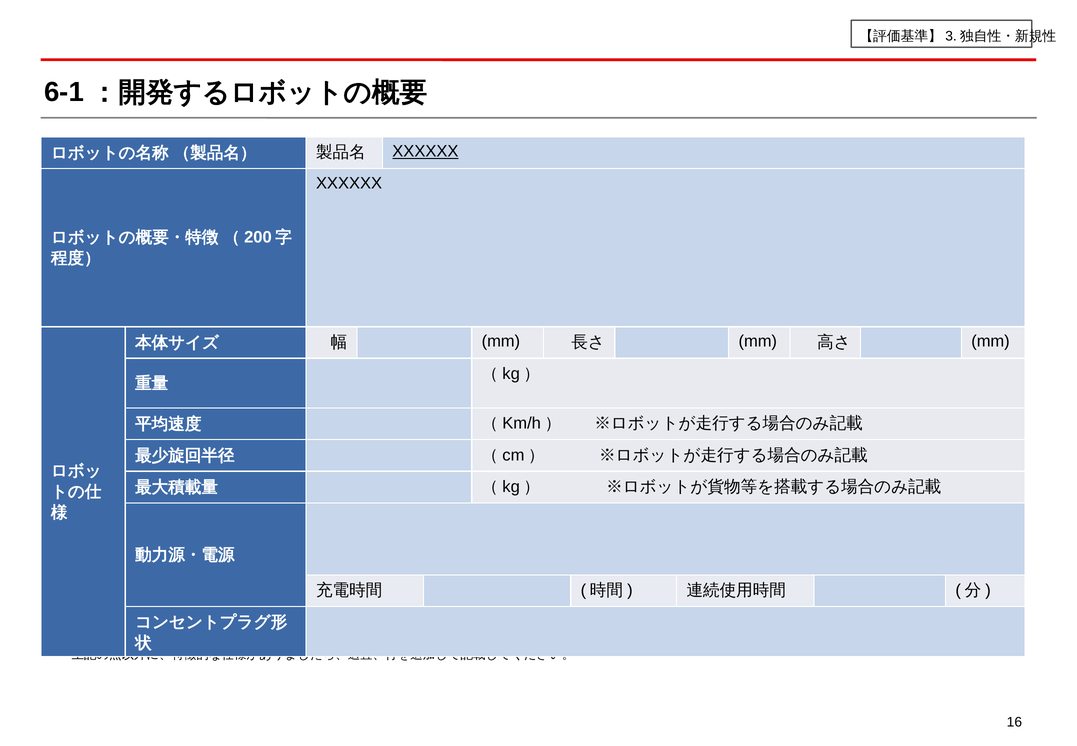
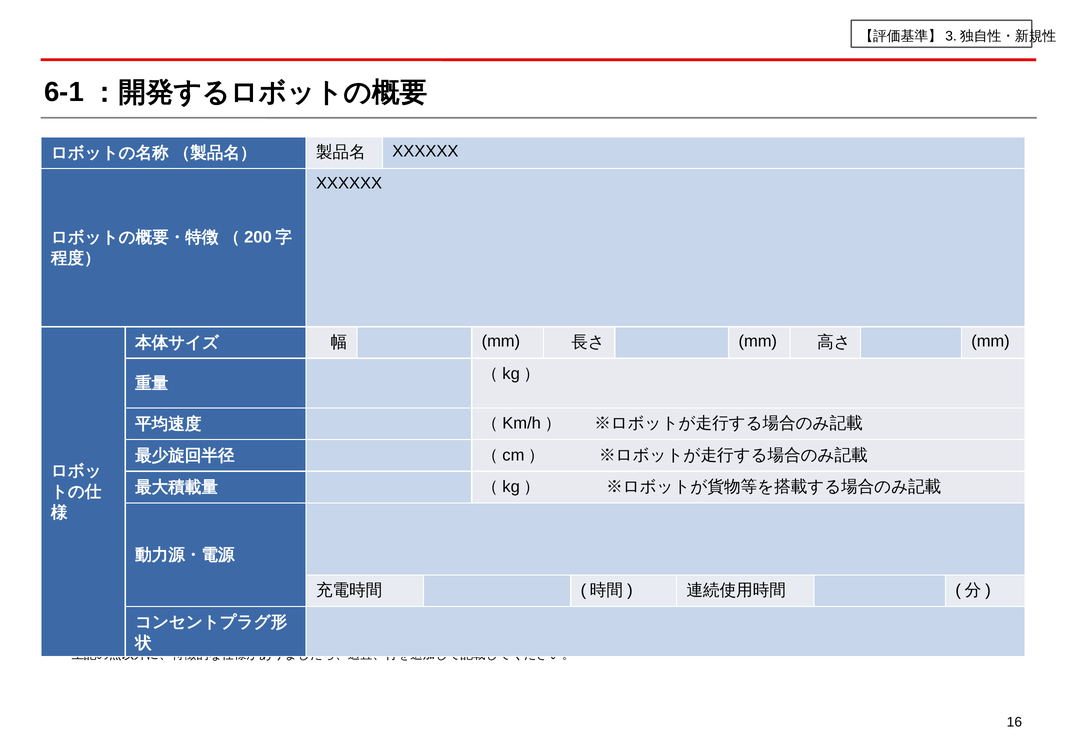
XXXXXX at (425, 151) underline: present -> none
